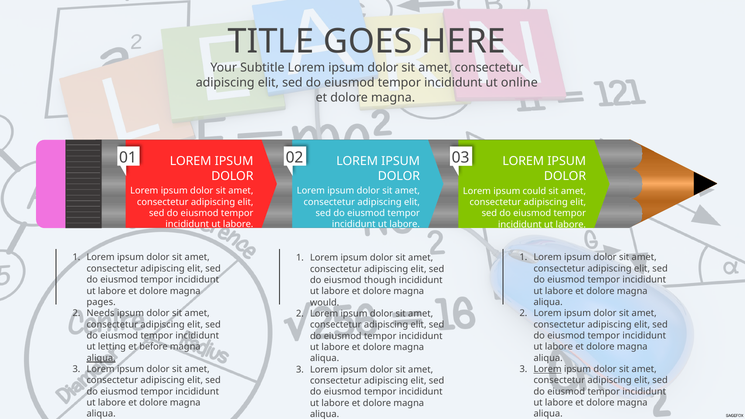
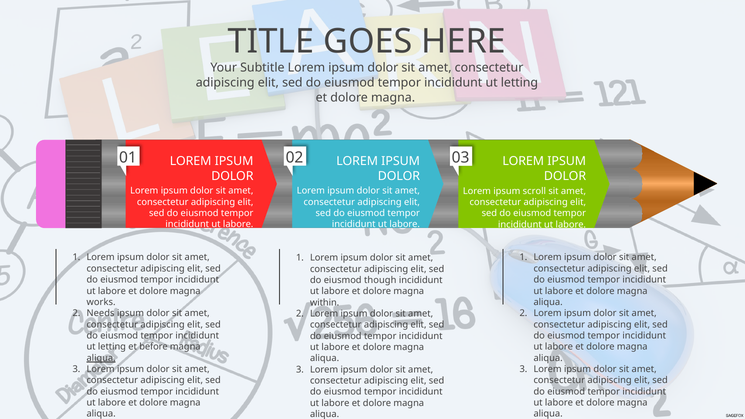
online at (519, 83): online -> letting
could: could -> scroll
pages: pages -> works
would: would -> within
Lorem at (548, 369) underline: present -> none
